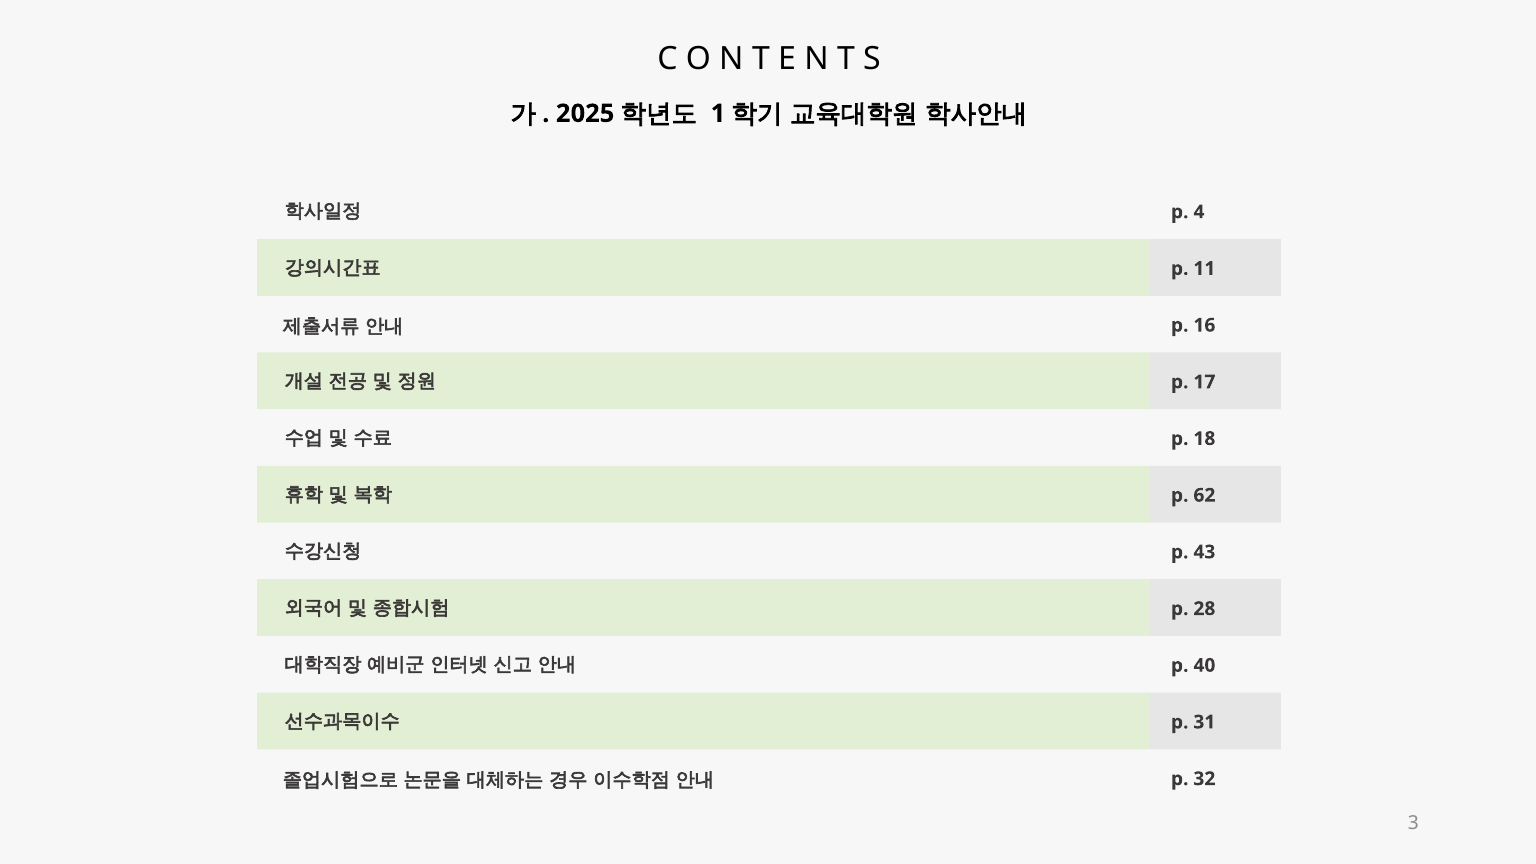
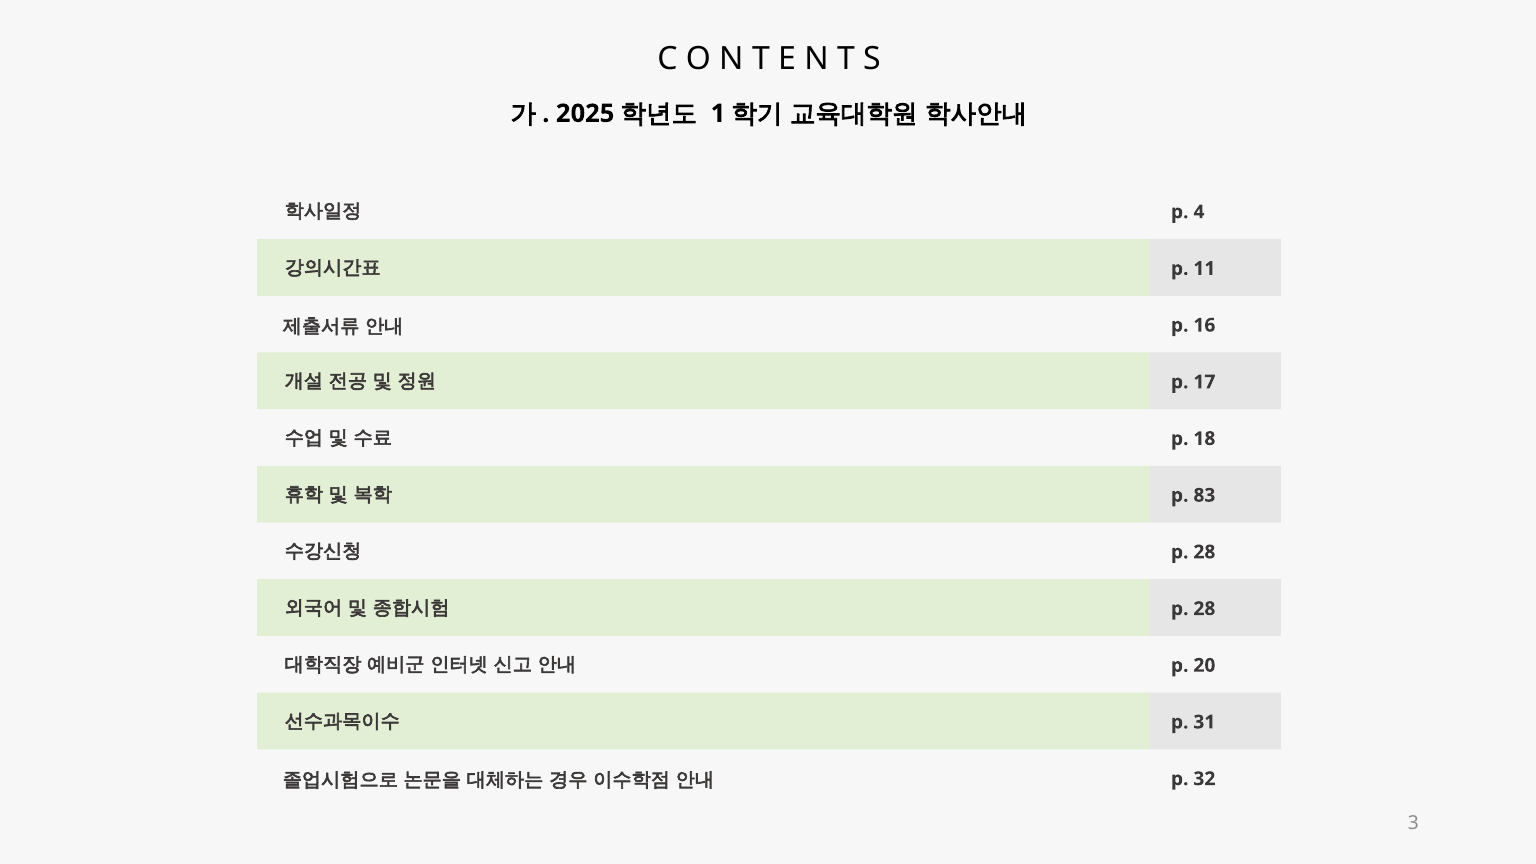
62: 62 -> 83
43 at (1204, 552): 43 -> 28
40: 40 -> 20
